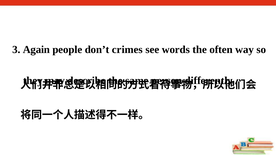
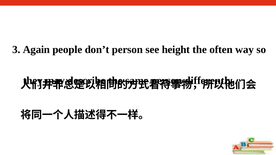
don’t crimes: crimes -> person
words: words -> height
